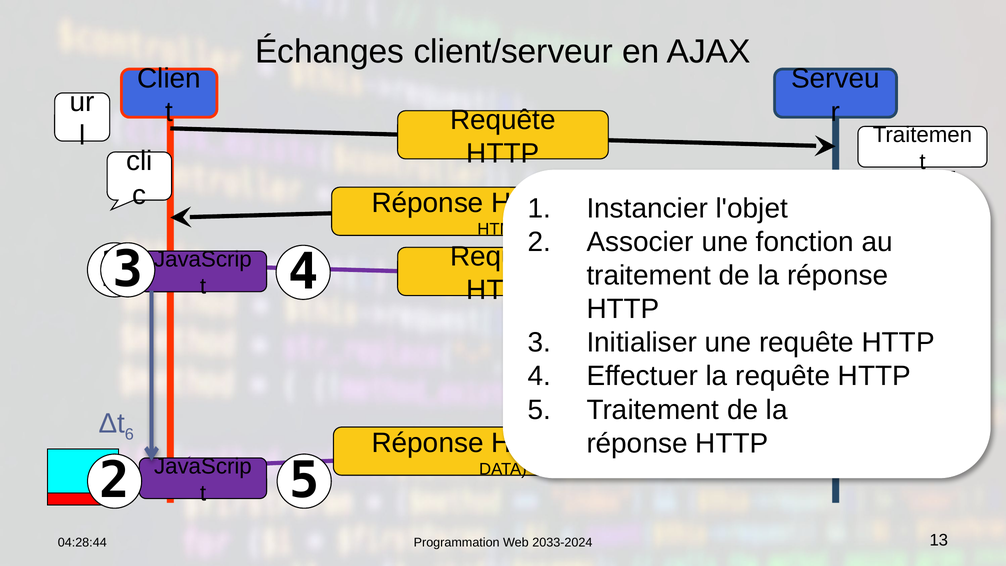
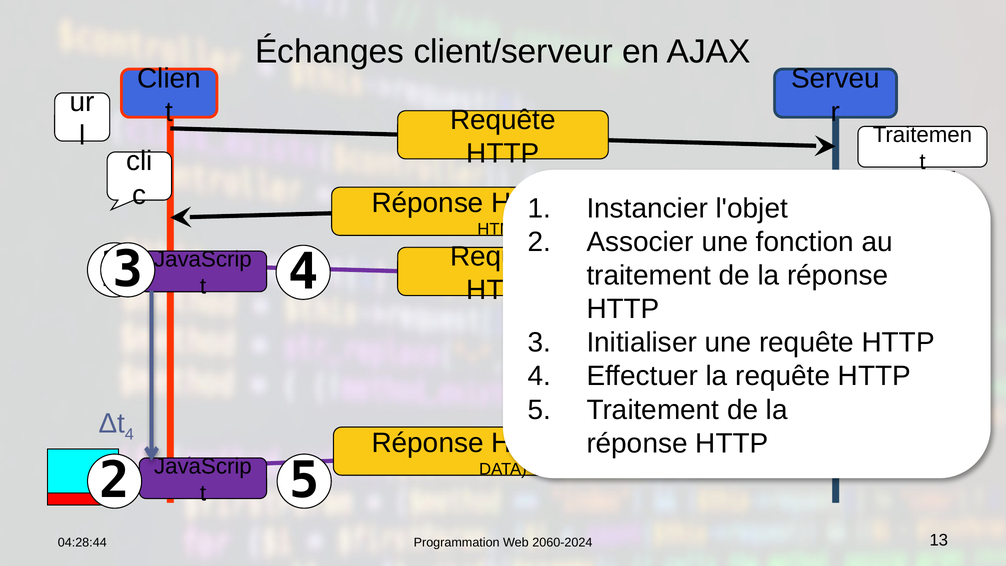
6 at (129, 434): 6 -> 4
2033-2024: 2033-2024 -> 2060-2024
